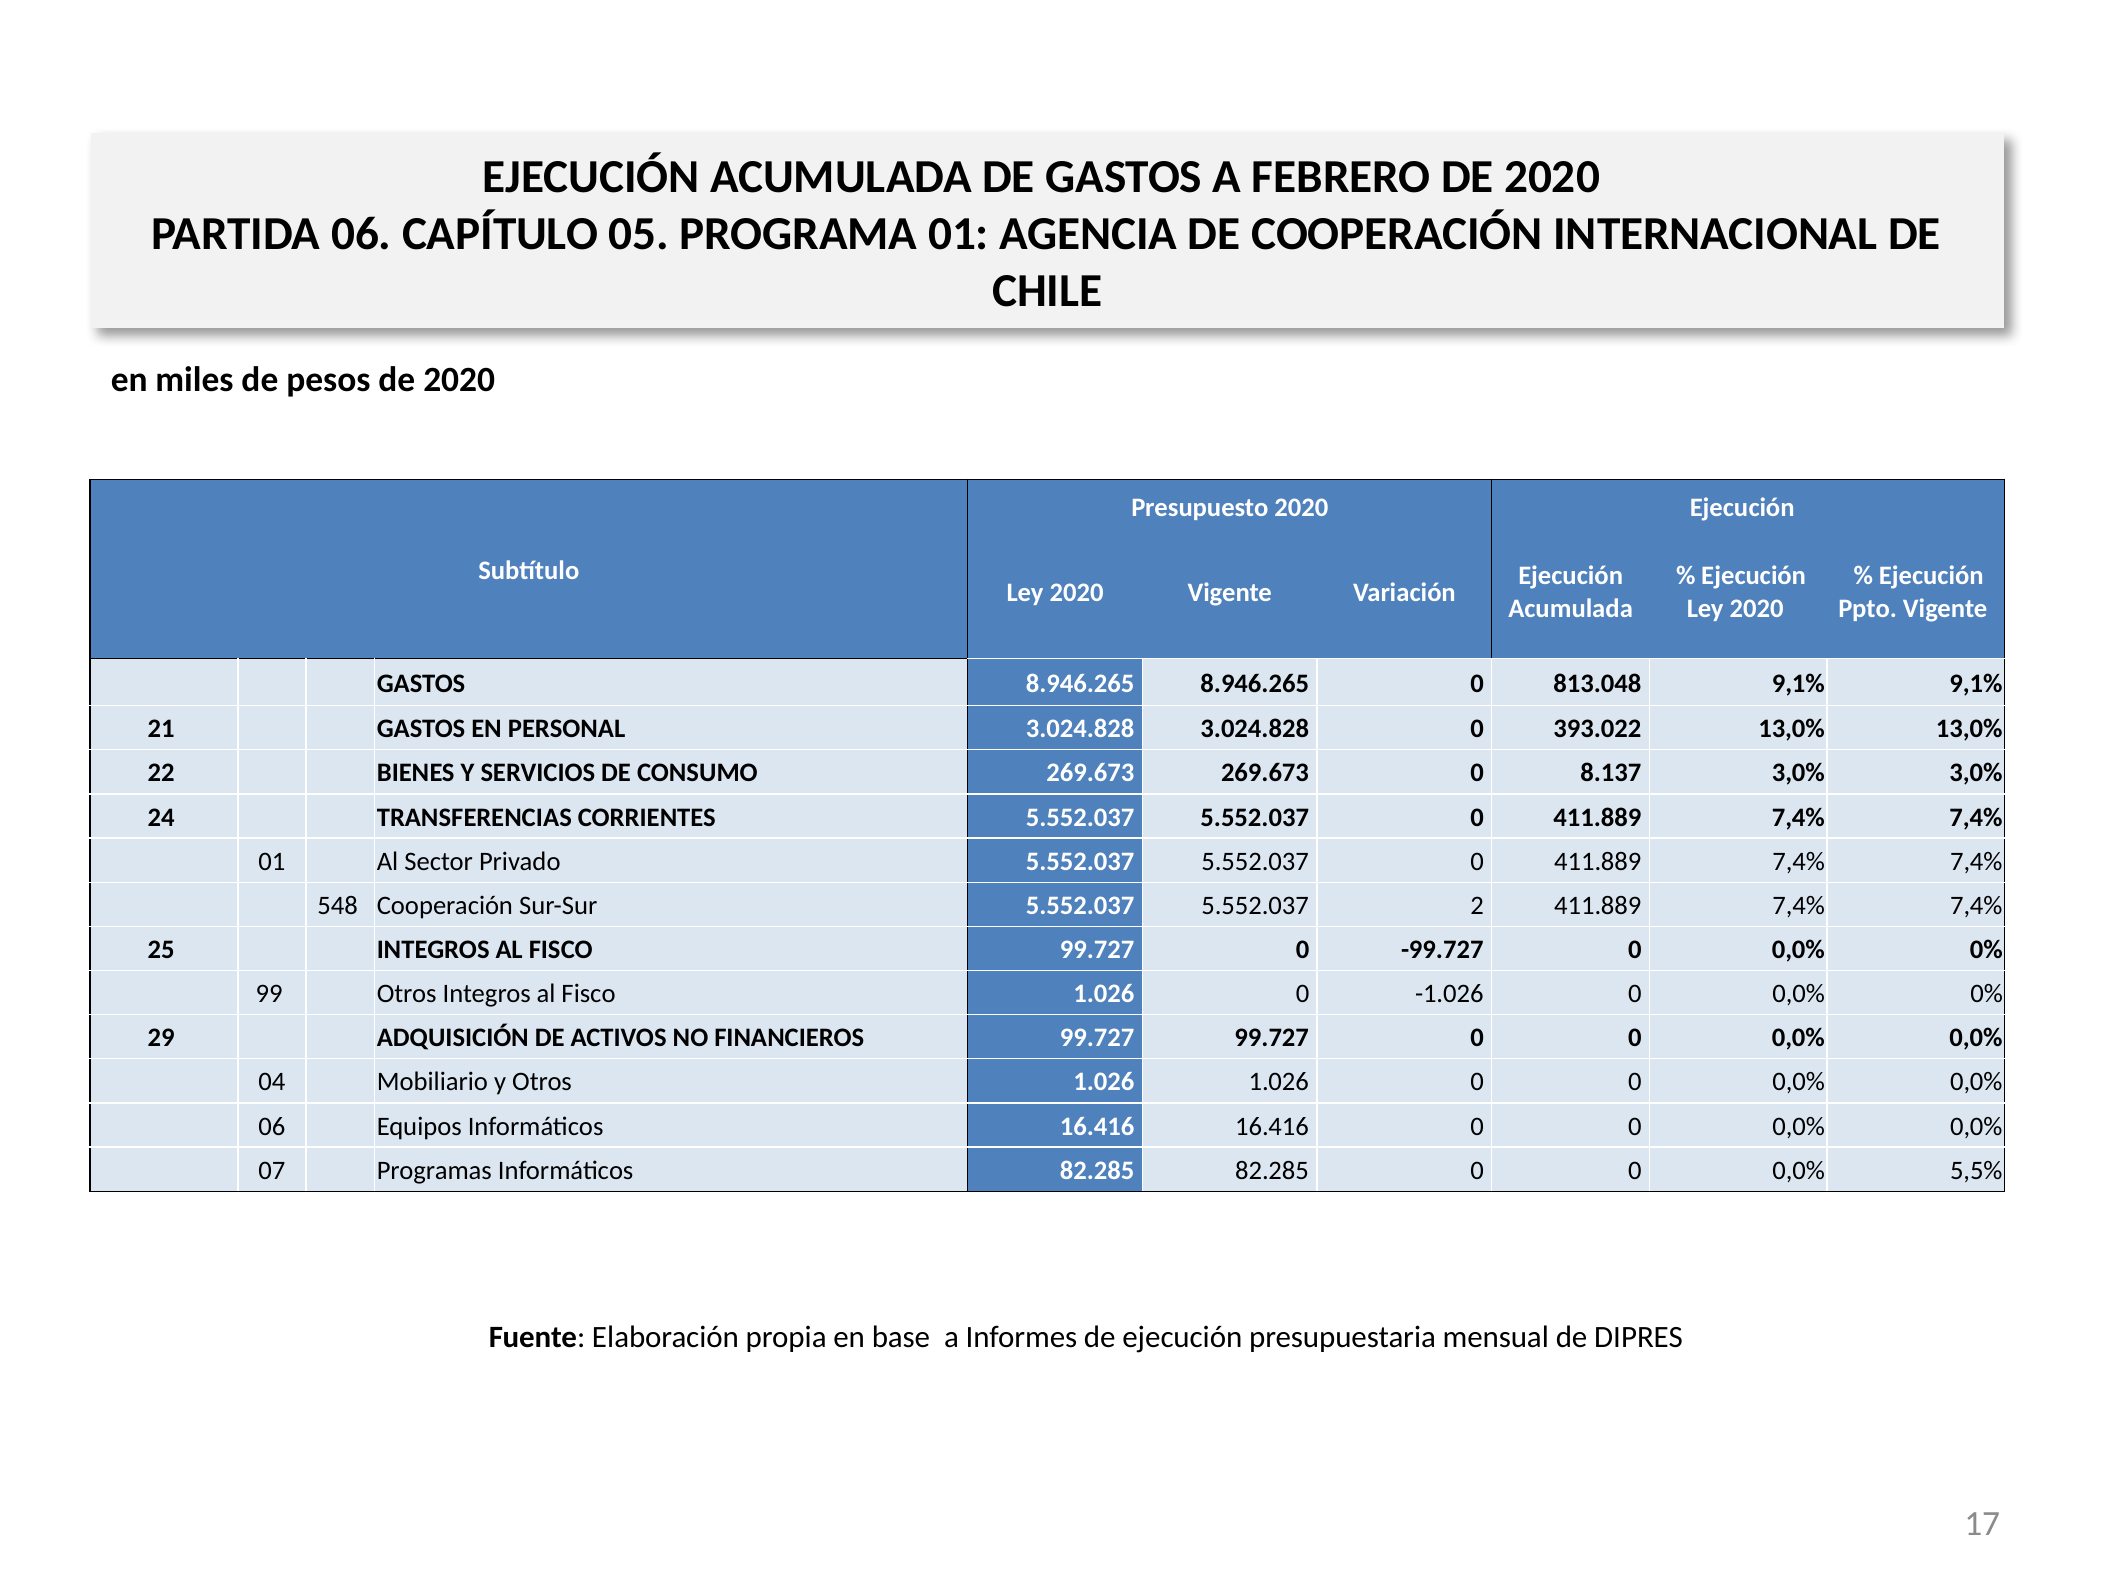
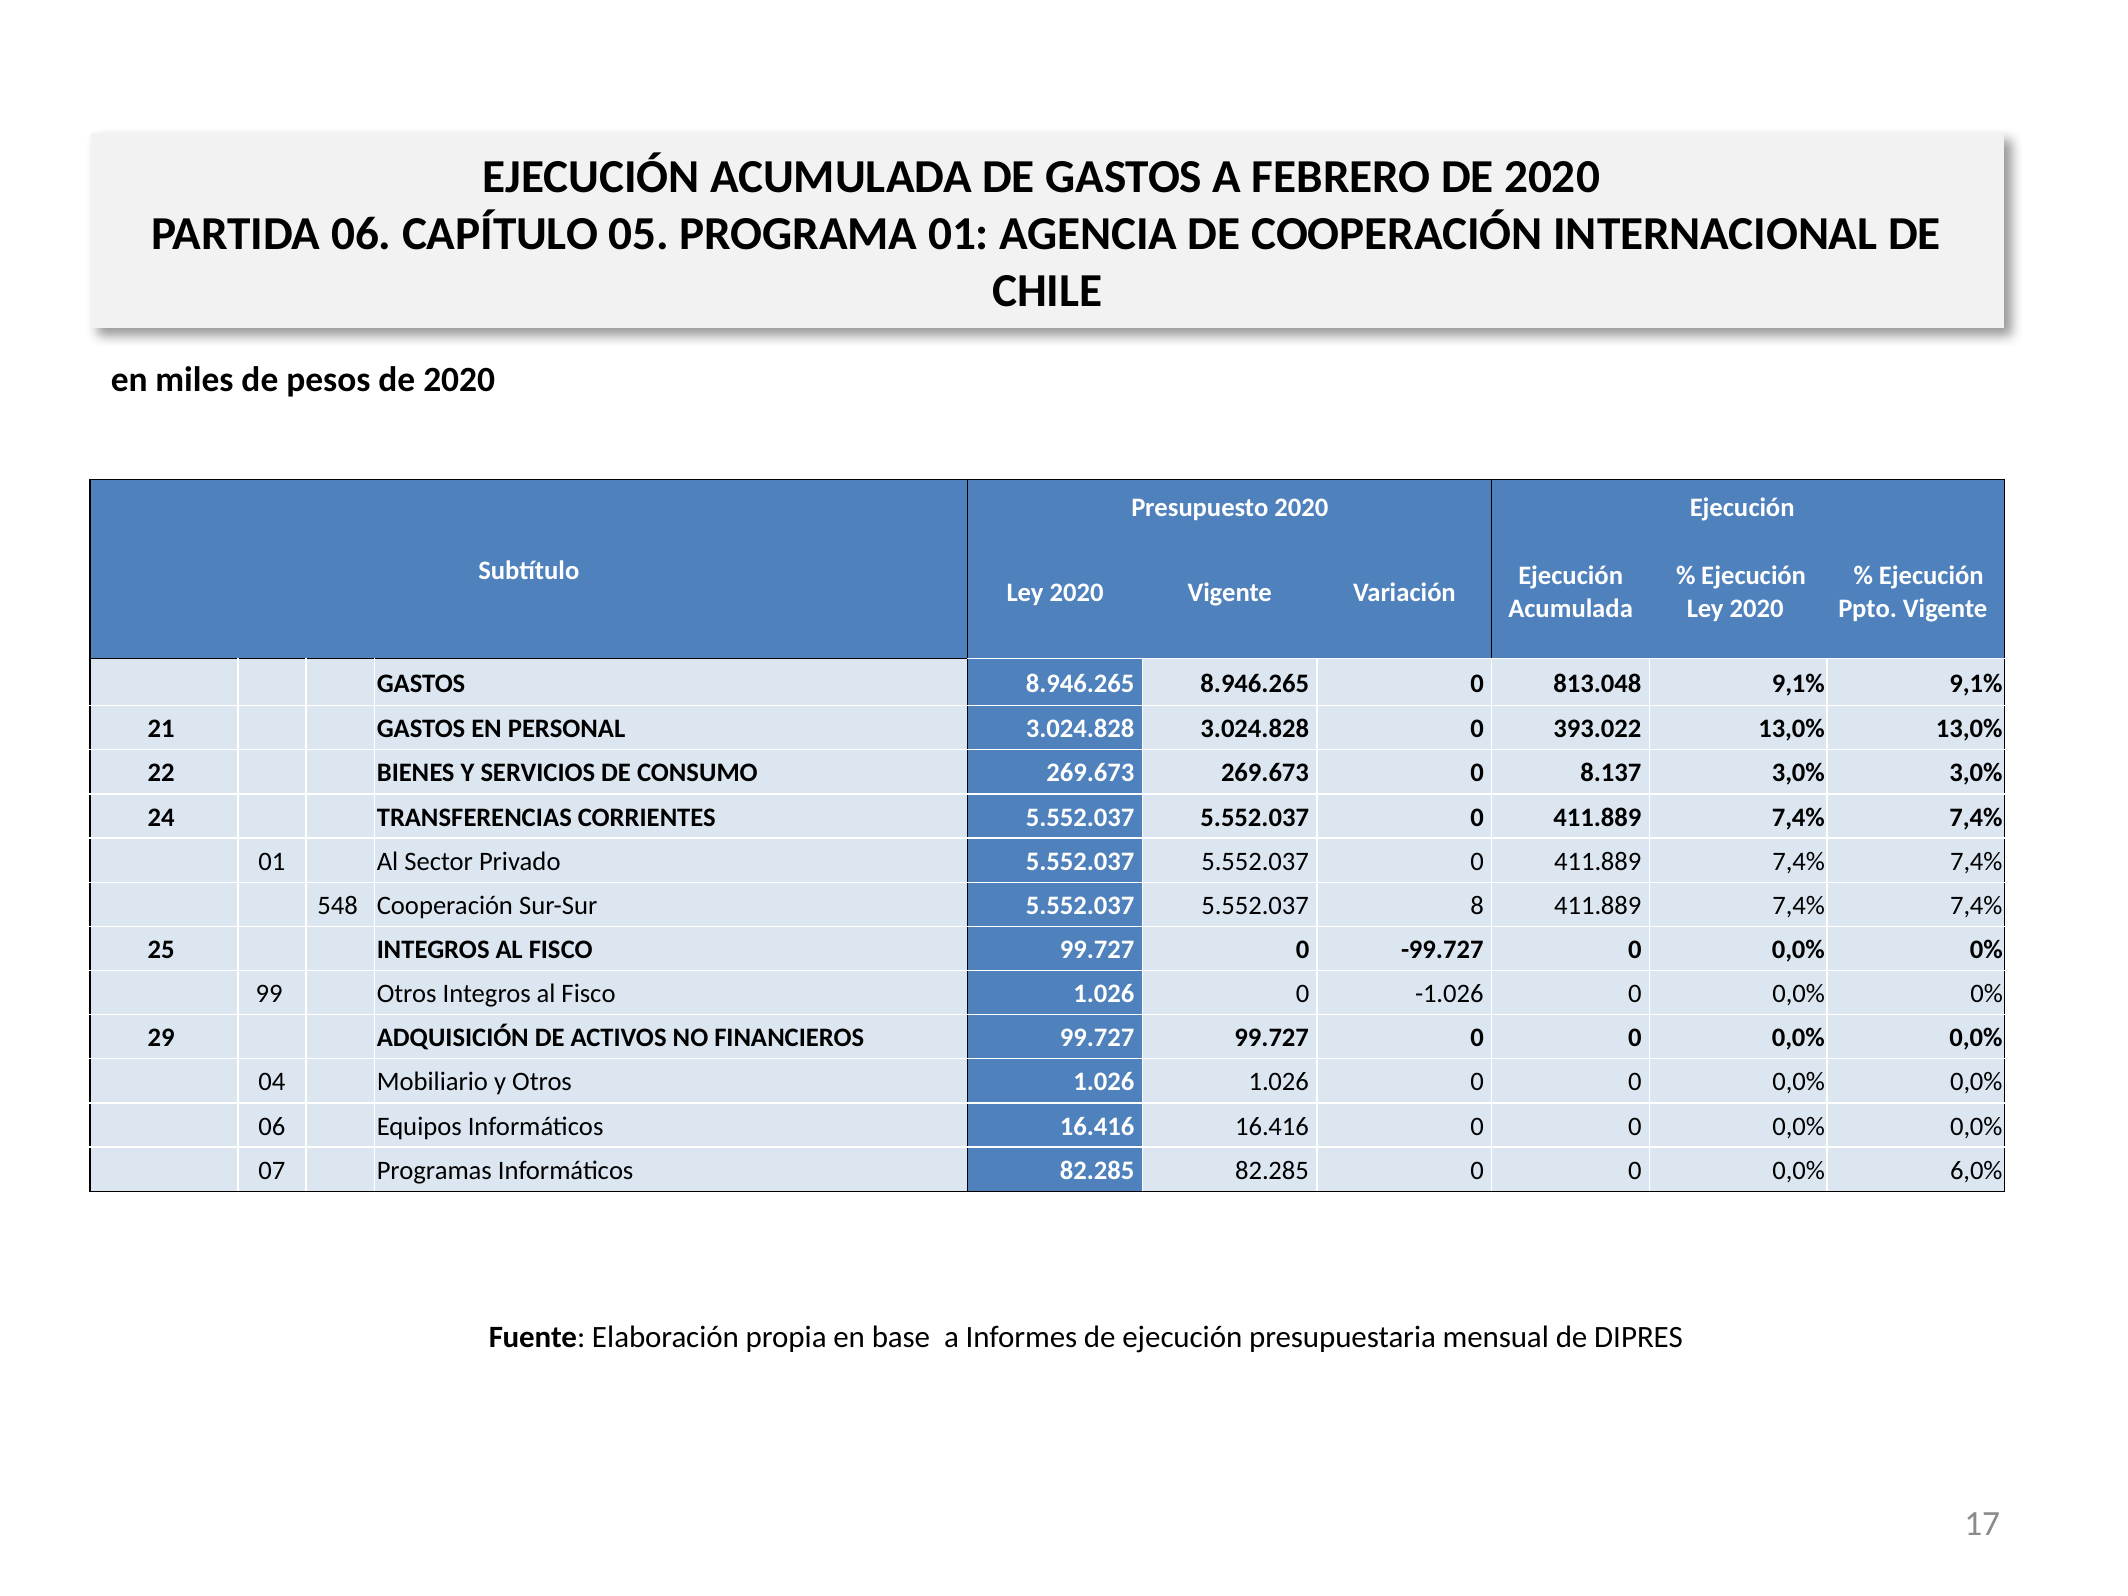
2: 2 -> 8
5,5%: 5,5% -> 6,0%
